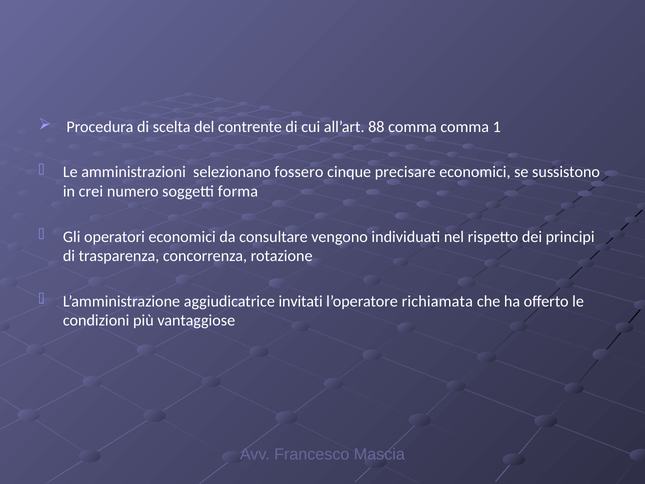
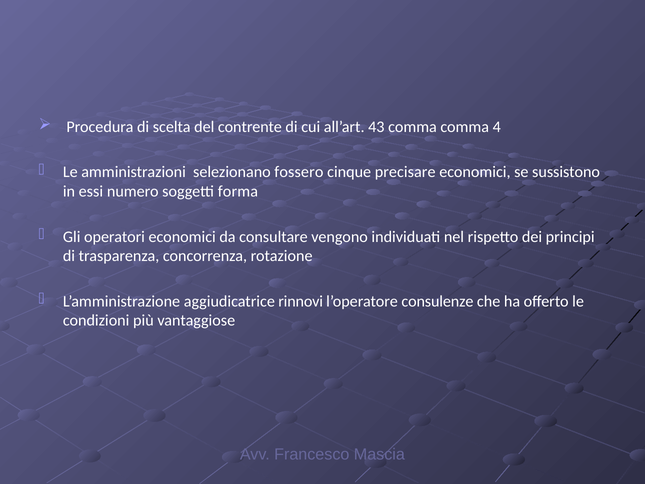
88: 88 -> 43
1: 1 -> 4
crei: crei -> essi
invitati: invitati -> rinnovi
richiamata: richiamata -> consulenze
